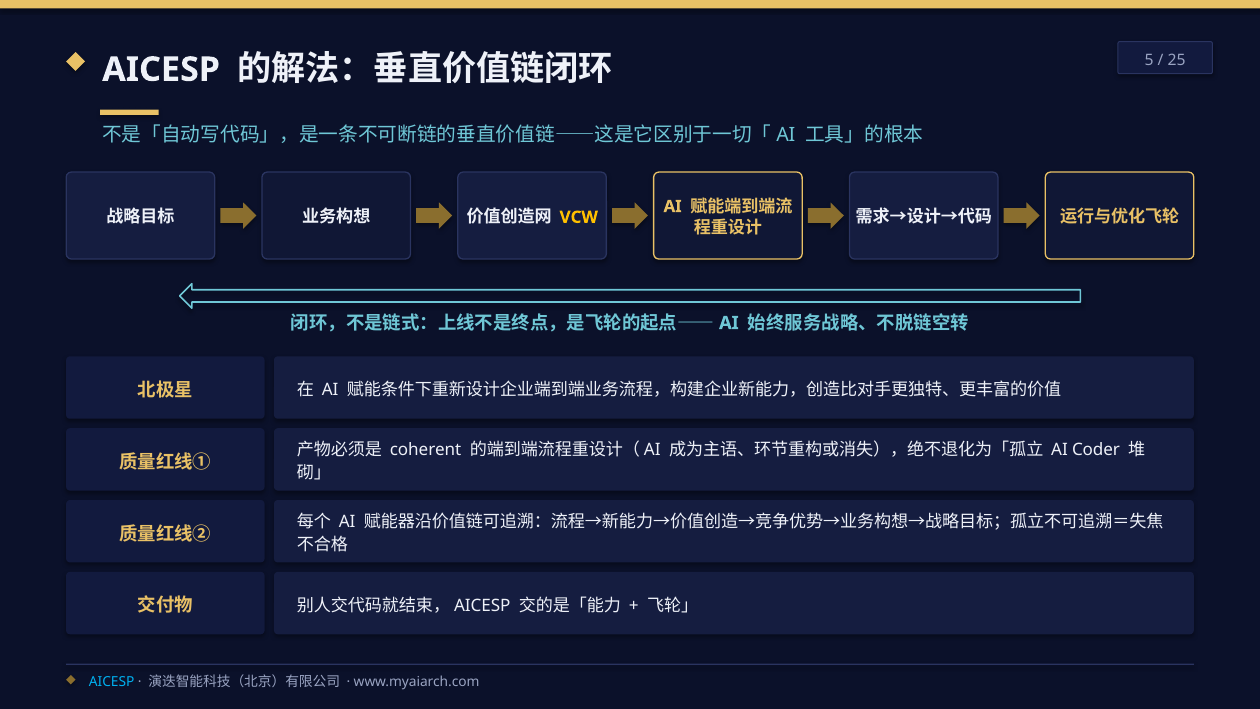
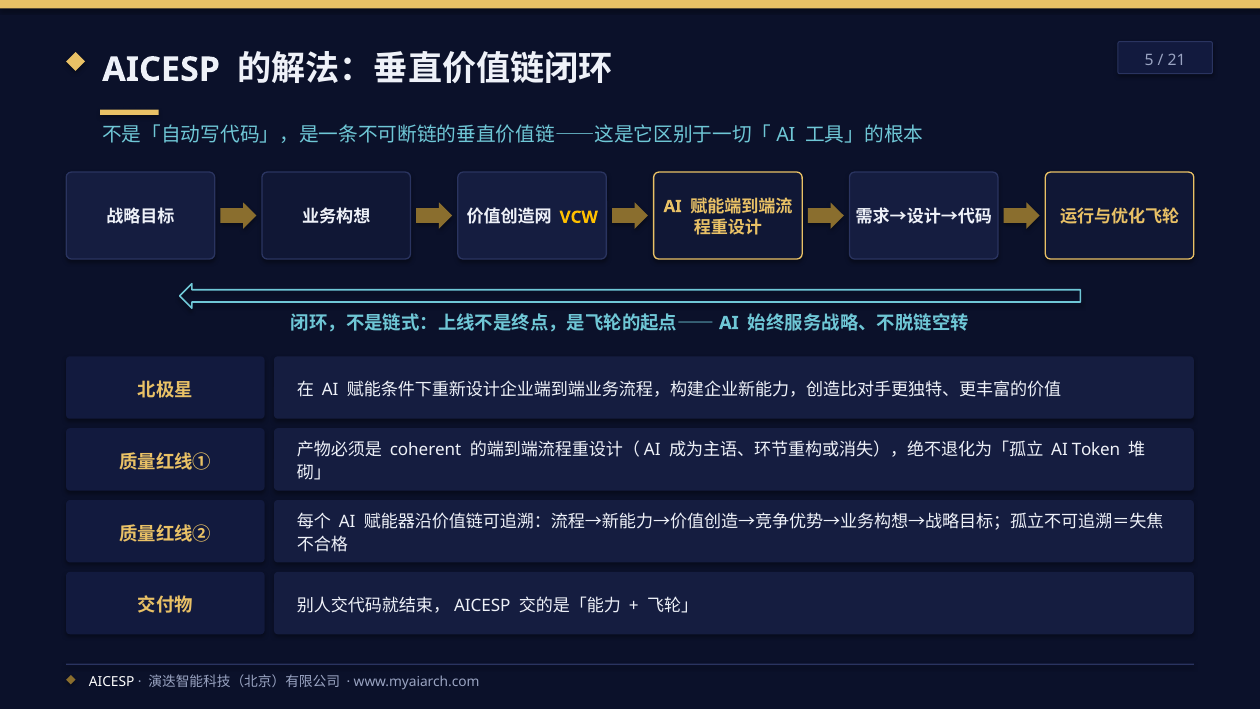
25: 25 -> 21
Coder: Coder -> Token
AICESP at (112, 682) colour: light blue -> white
